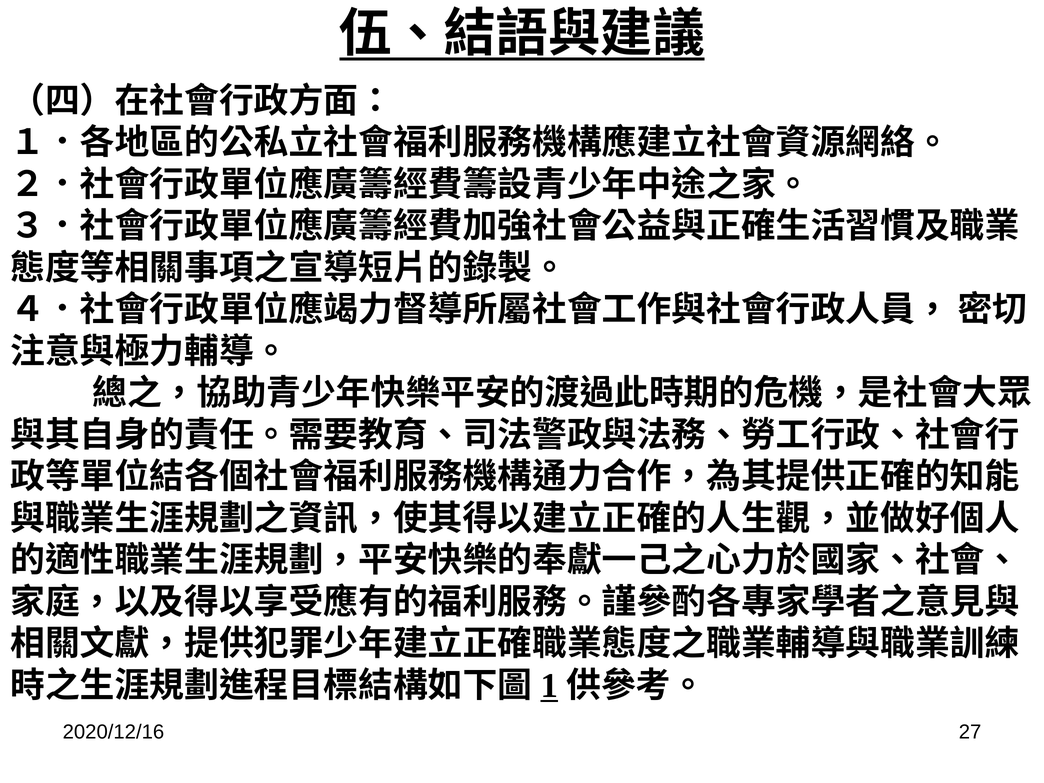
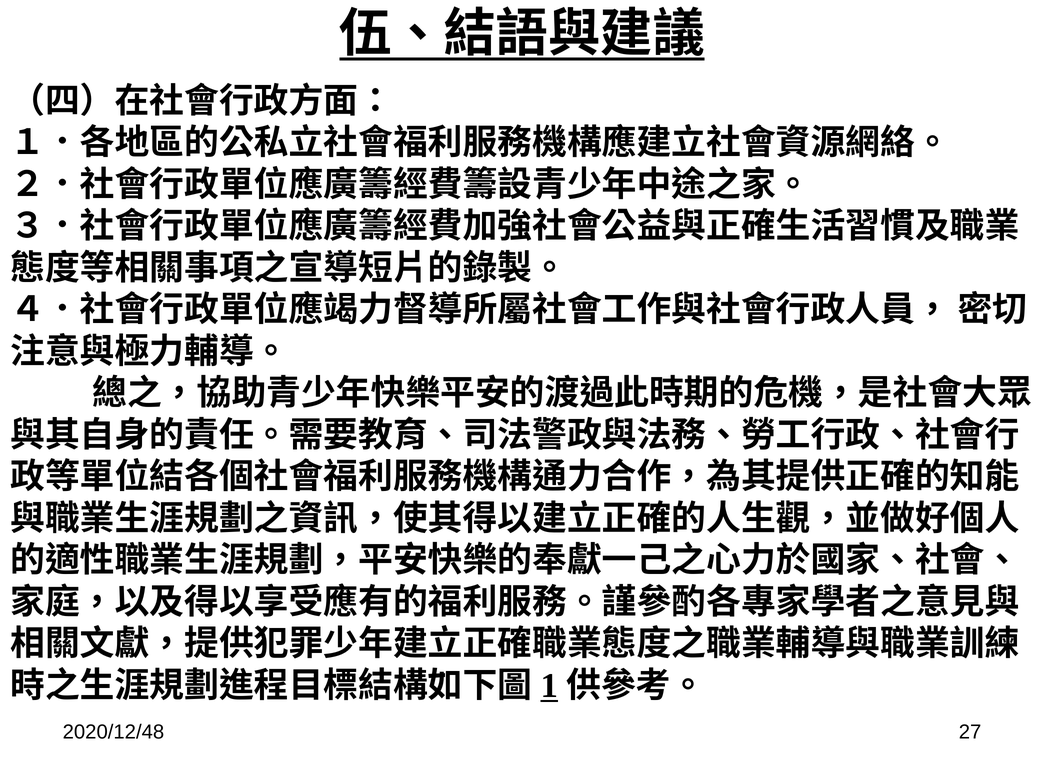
2020/12/16: 2020/12/16 -> 2020/12/48
